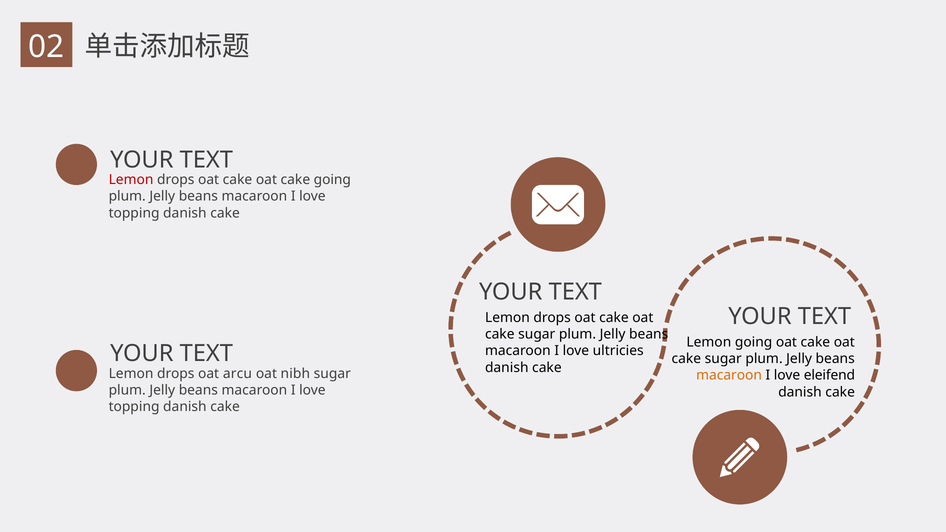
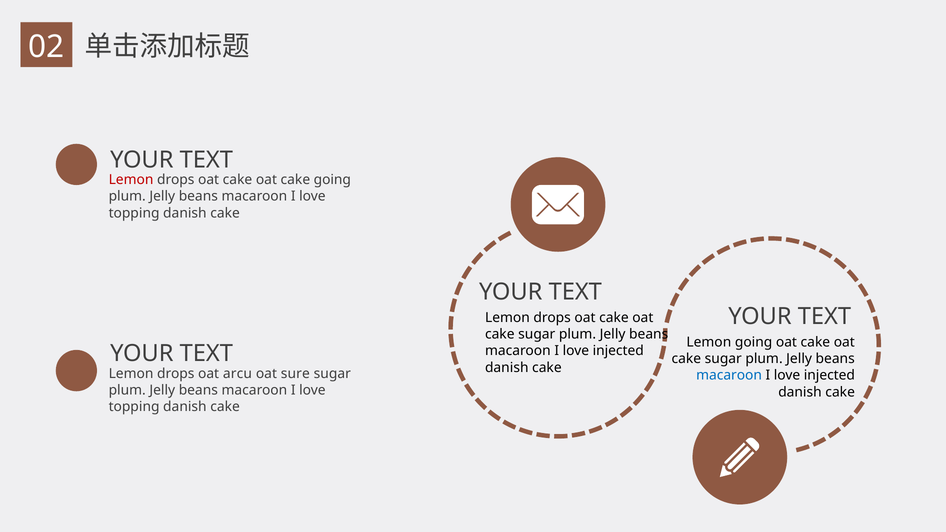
ultricies at (618, 351): ultricies -> injected
nibh: nibh -> sure
macaroon at (729, 376) colour: orange -> blue
eleifend at (829, 376): eleifend -> injected
